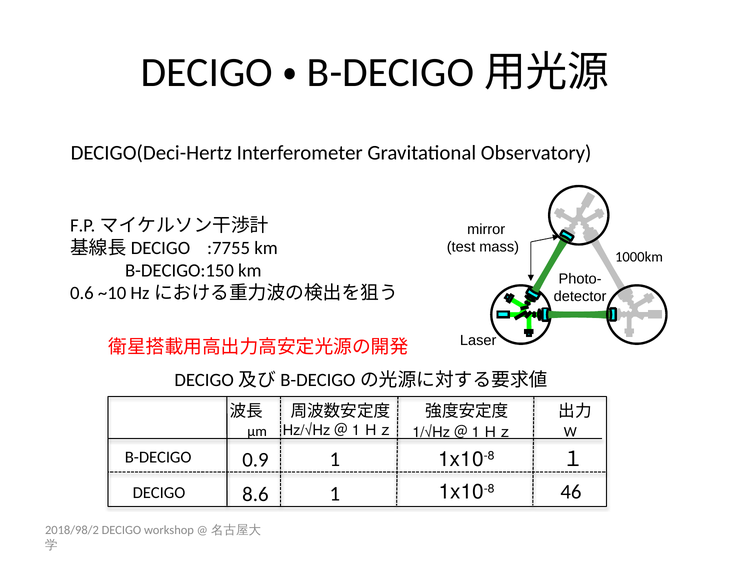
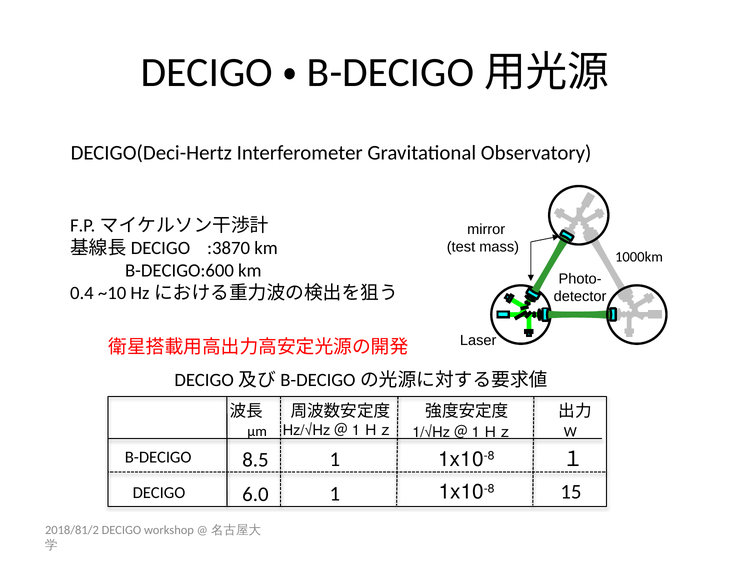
:7755: :7755 -> :3870
B-DECIGO:150: B-DECIGO:150 -> B-DECIGO:600
0.6: 0.6 -> 0.4
0.9: 0.9 -> 8.5
8.6: 8.6 -> 6.0
46: 46 -> 15
2018/98/2: 2018/98/2 -> 2018/81/2
